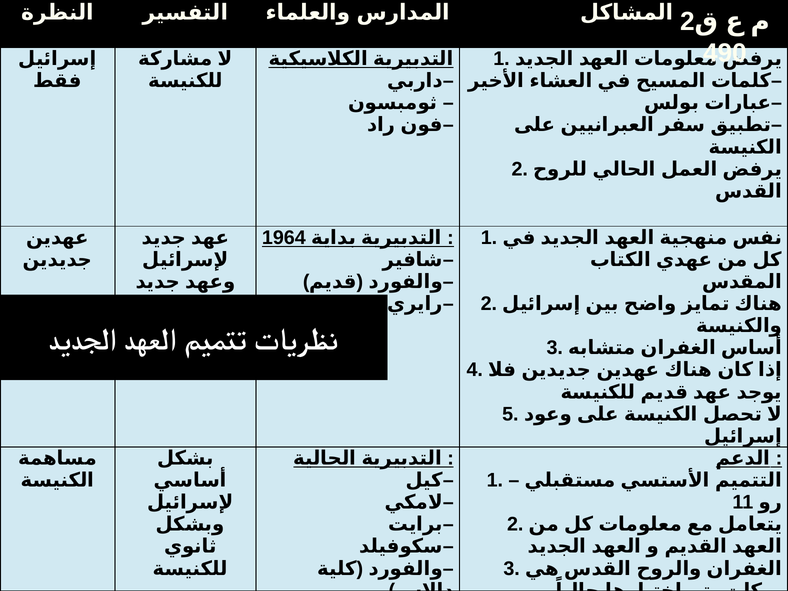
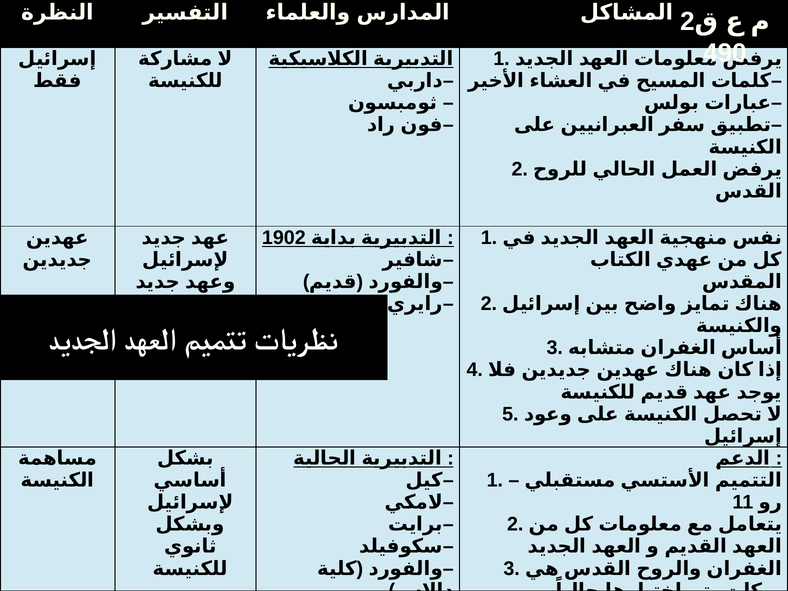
1964: 1964 -> 1902
